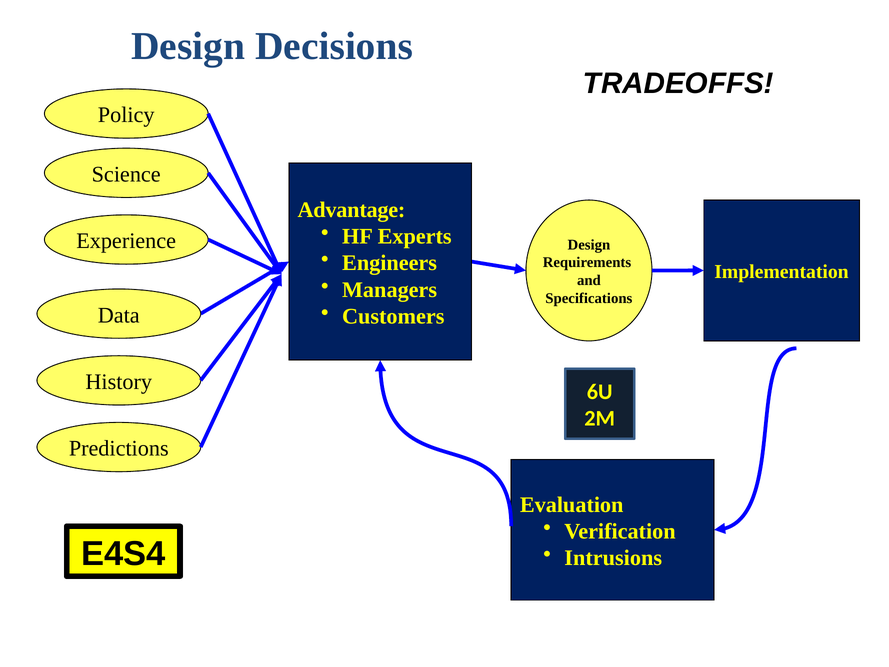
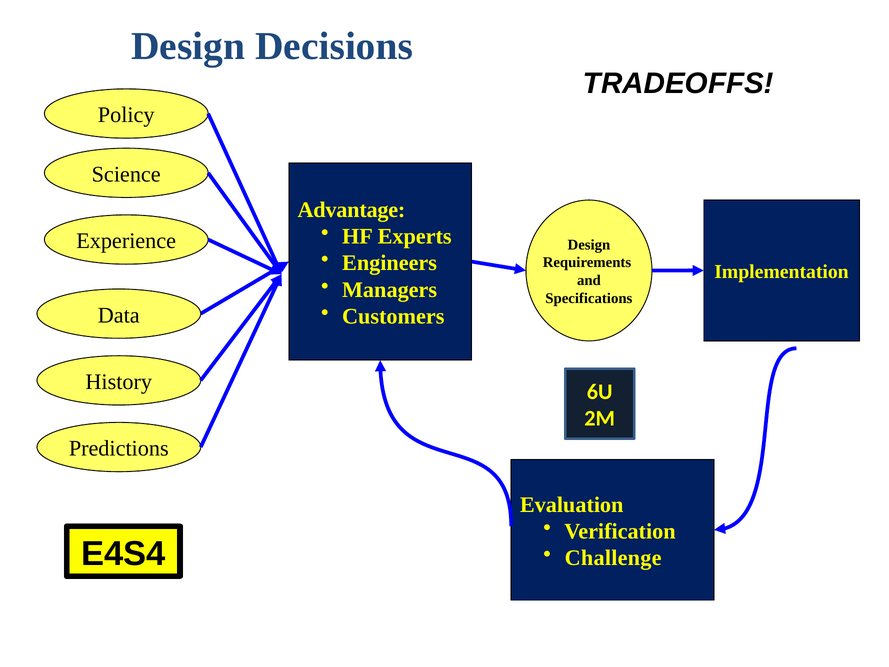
Intrusions: Intrusions -> Challenge
